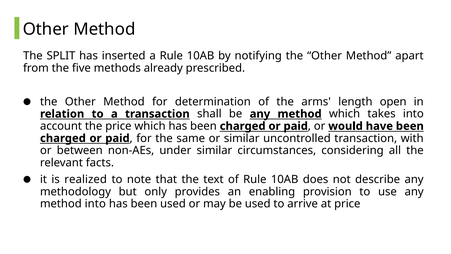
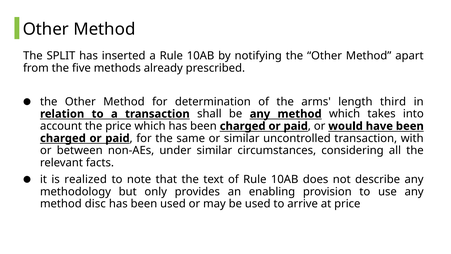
open: open -> third
method into: into -> disc
